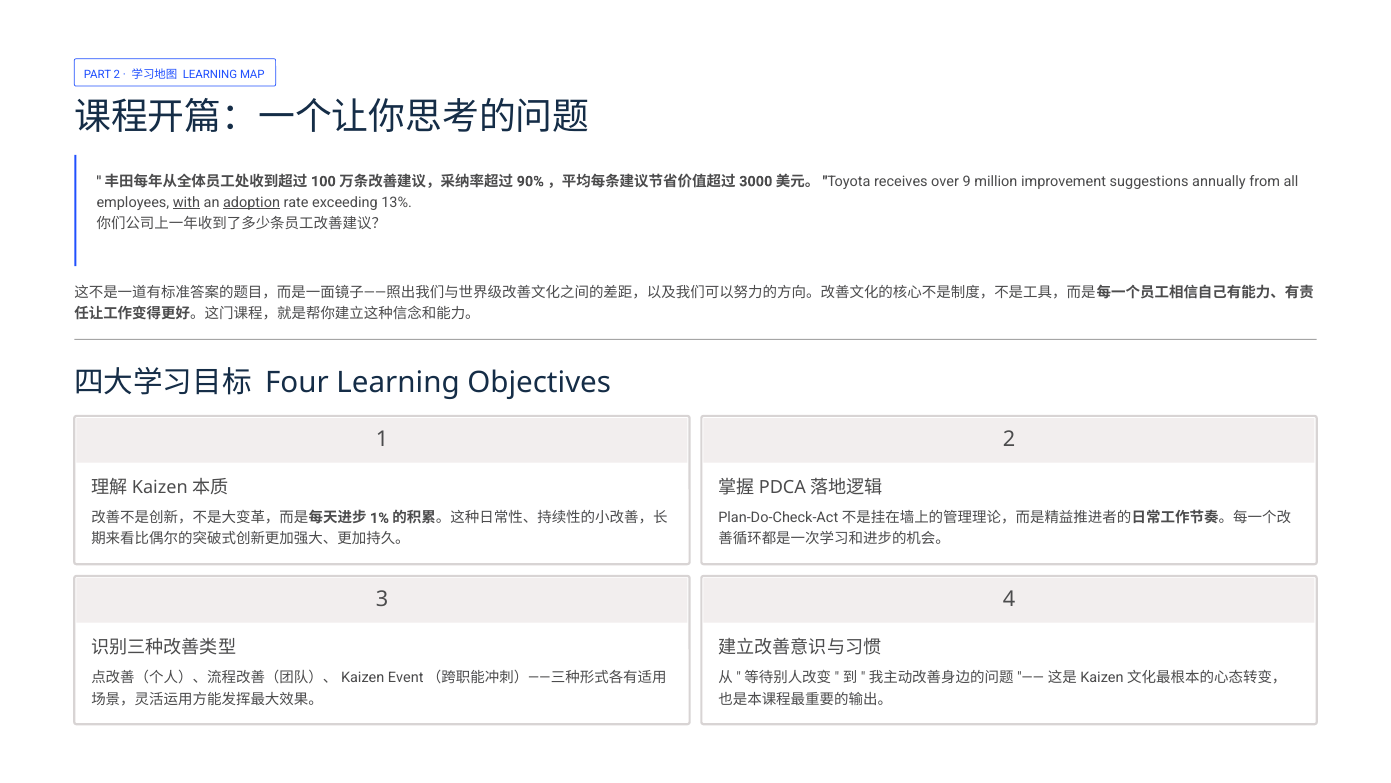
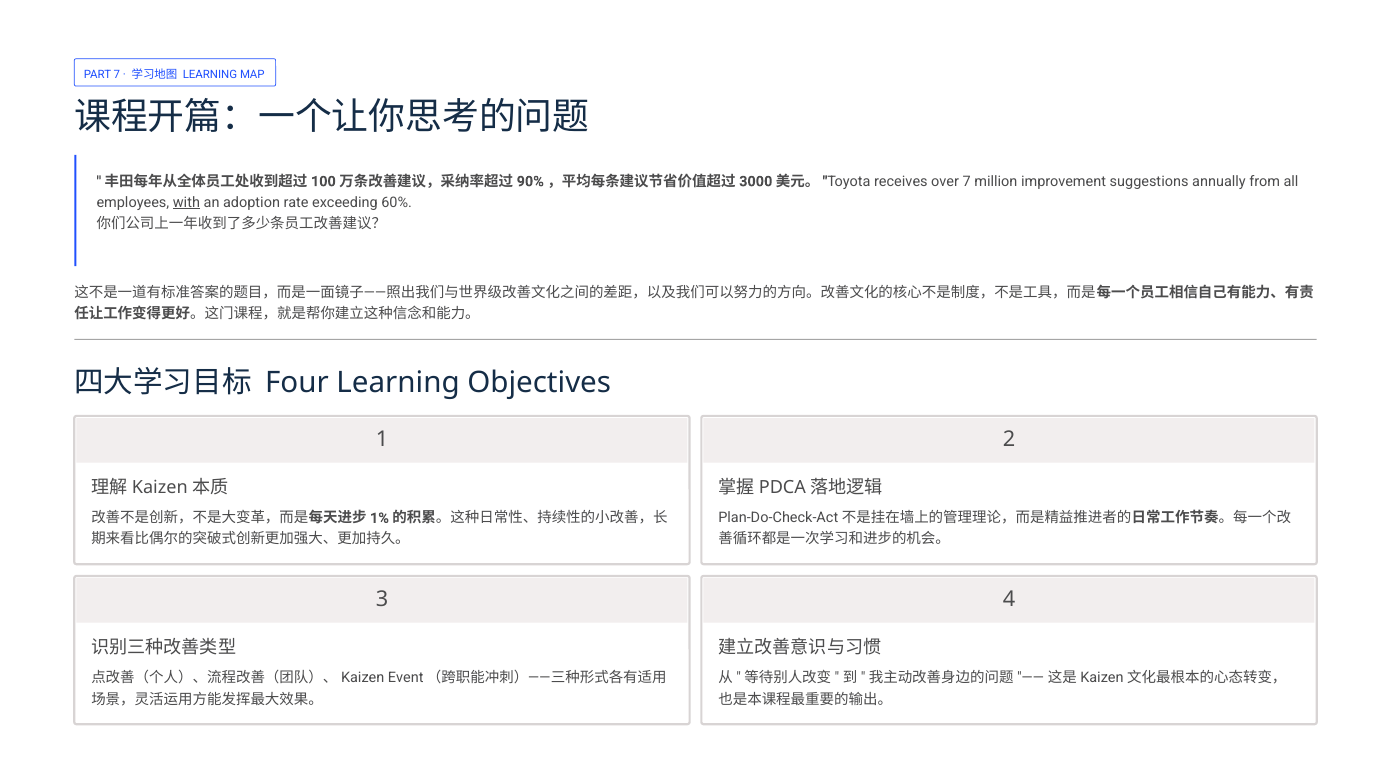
PART 2: 2 -> 7
over 9: 9 -> 7
adoption underline: present -> none
13%: 13% -> 60%
